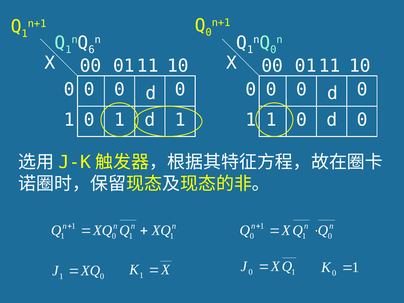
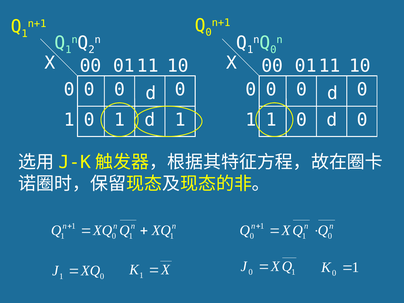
6: 6 -> 2
